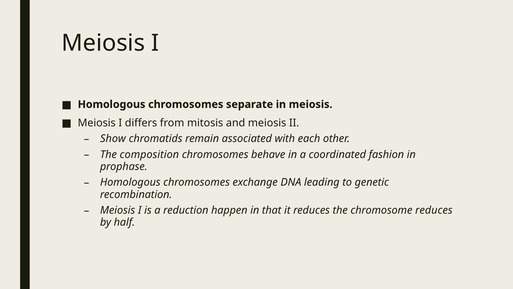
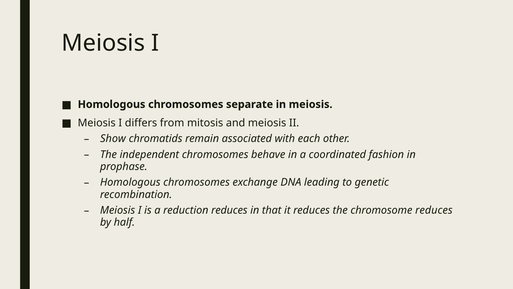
composition: composition -> independent
reduction happen: happen -> reduces
